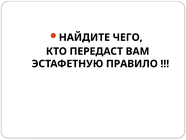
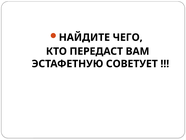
ПРАВИЛО: ПРАВИЛО -> СОВЕТУЕТ
